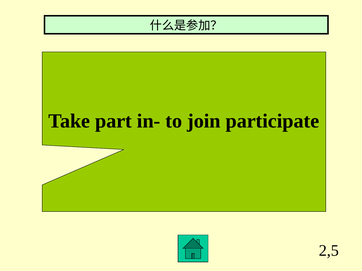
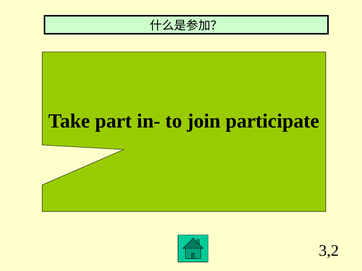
2,5: 2,5 -> 3,2
